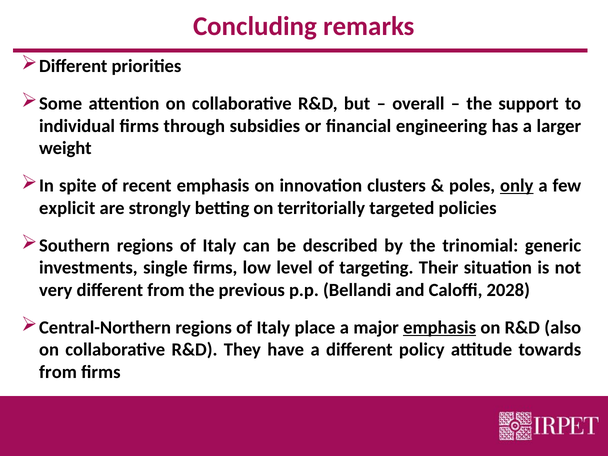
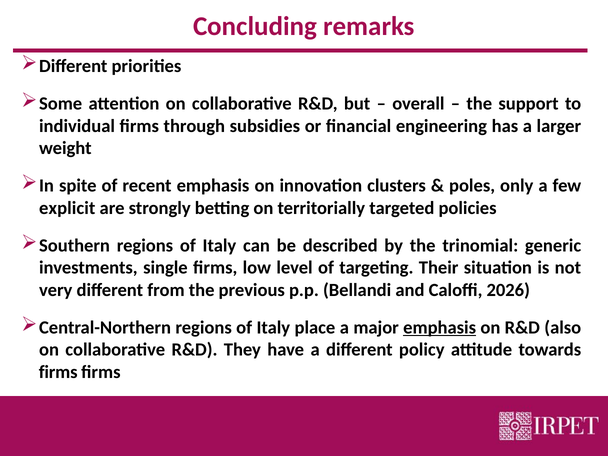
only underline: present -> none
2028: 2028 -> 2026
from at (58, 372): from -> firms
